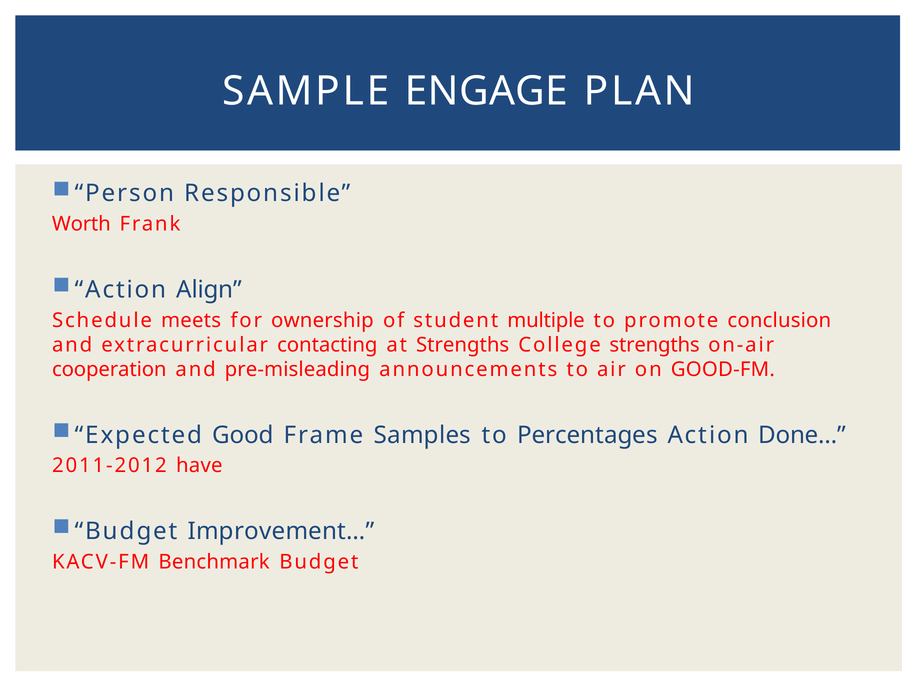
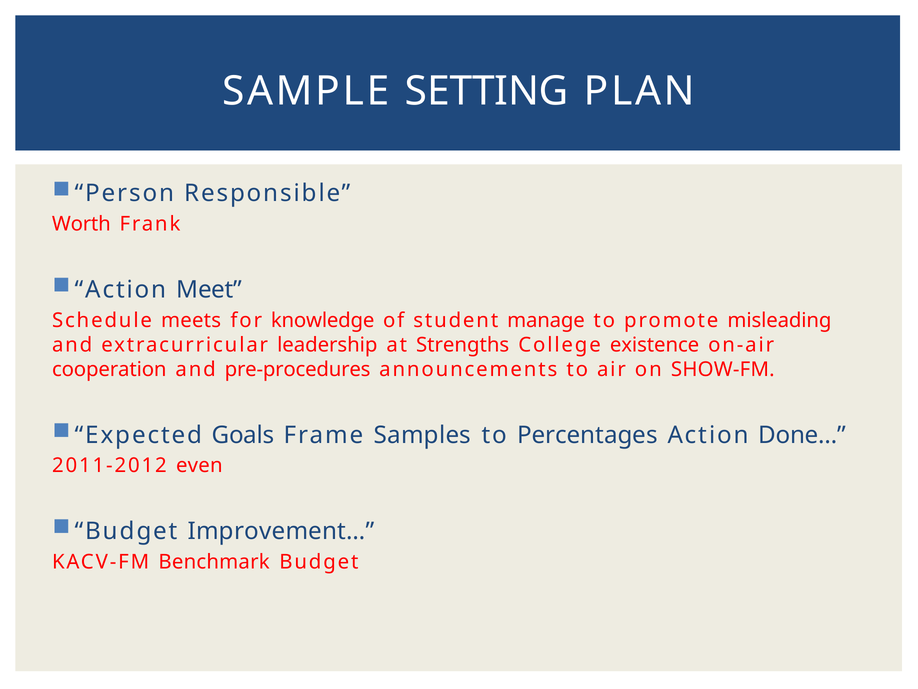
ENGAGE: ENGAGE -> SETTING
Align: Align -> Meet
ownership: ownership -> knowledge
multiple: multiple -> manage
conclusion: conclusion -> misleading
contacting: contacting -> leadership
College strengths: strengths -> existence
pre-misleading: pre-misleading -> pre-procedures
GOOD-FM: GOOD-FM -> SHOW-FM
Good: Good -> Goals
have: have -> even
